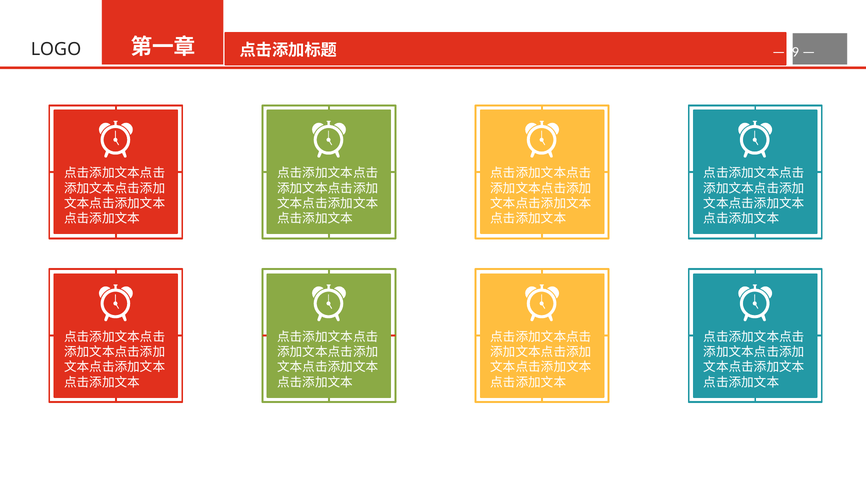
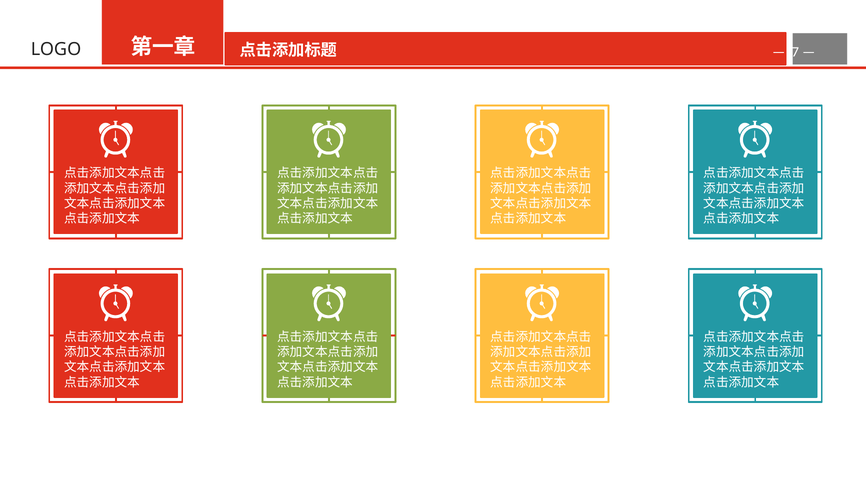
9: 9 -> 7
